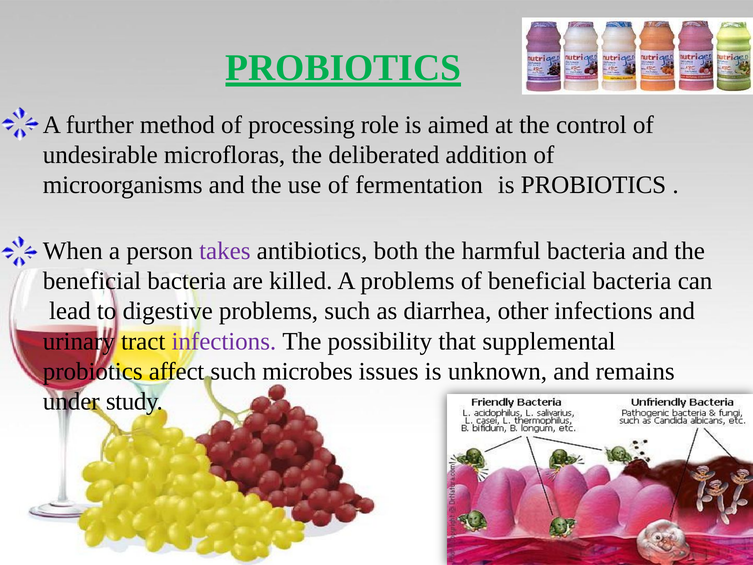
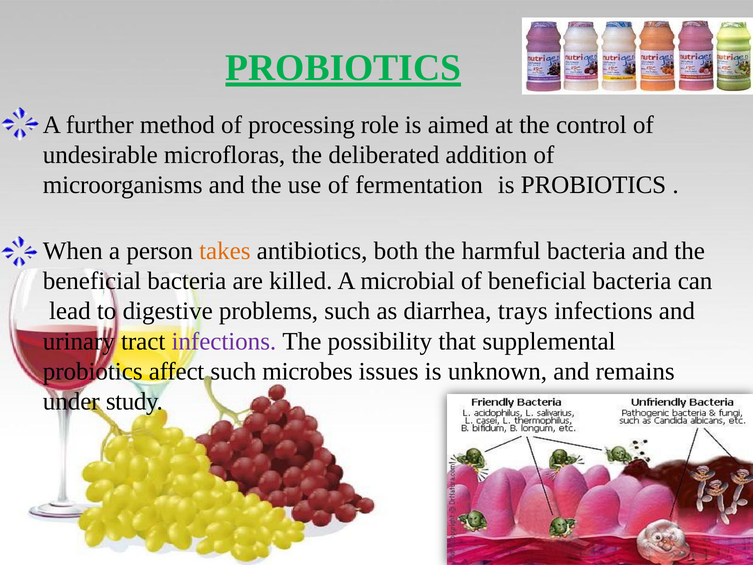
takes colour: purple -> orange
A problems: problems -> microbial
other: other -> trays
